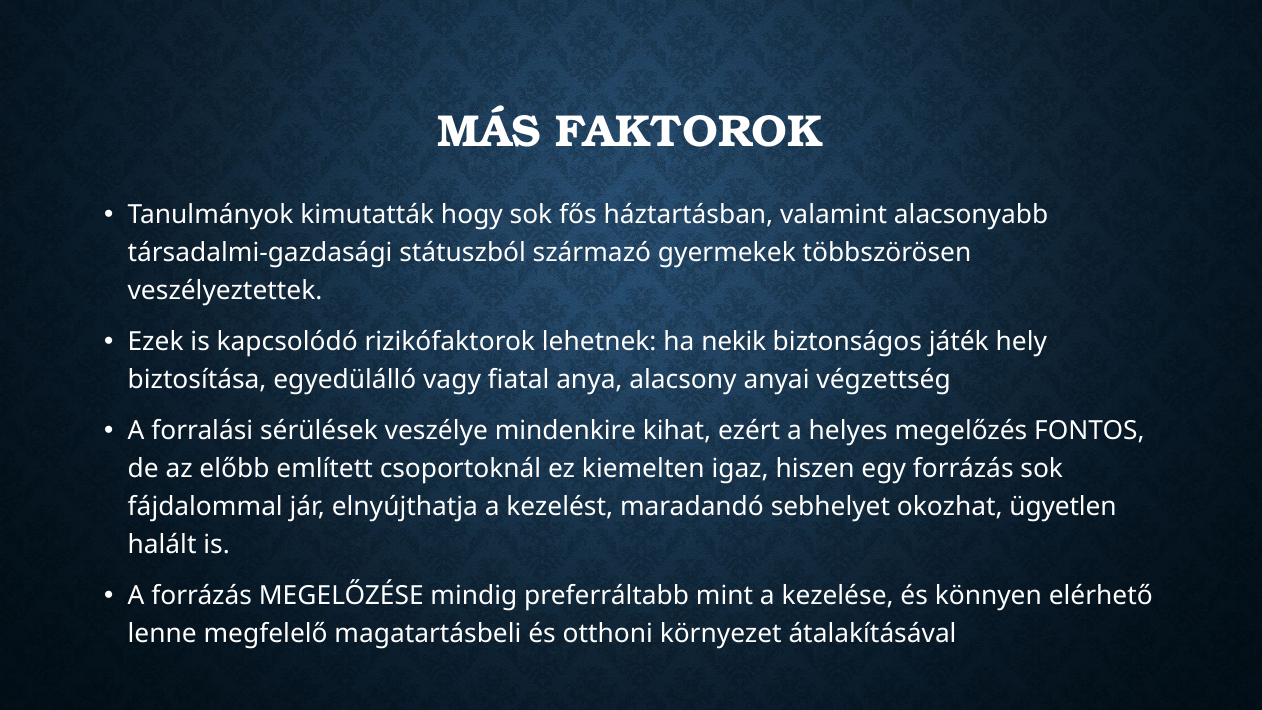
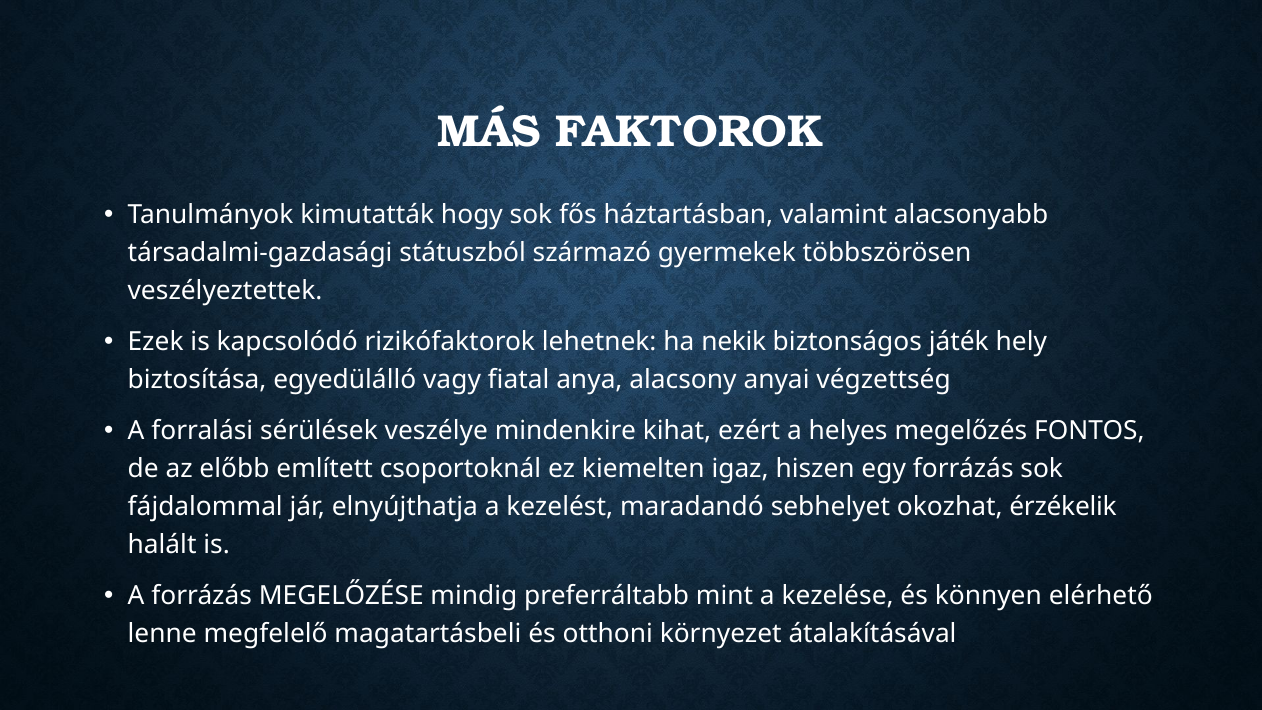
ügyetlen: ügyetlen -> érzékelik
